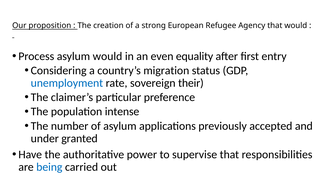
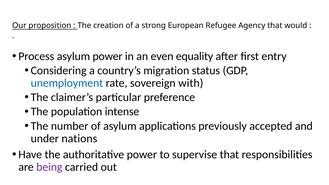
asylum would: would -> power
their: their -> with
granted: granted -> nations
being colour: blue -> purple
